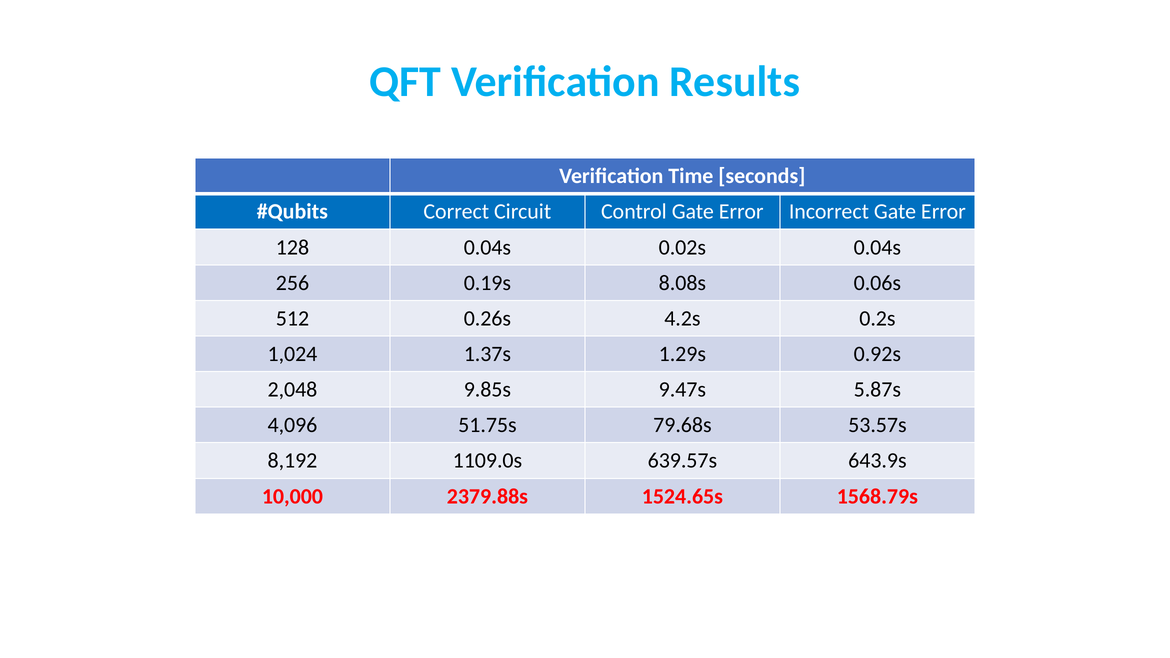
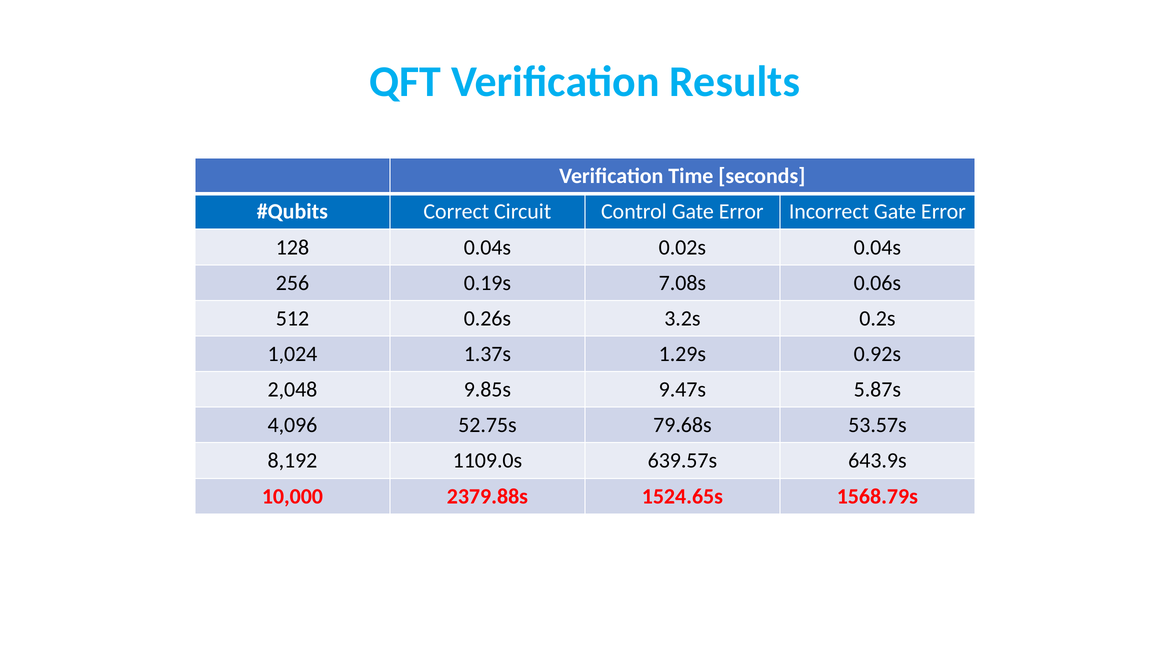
8.08s: 8.08s -> 7.08s
4.2s: 4.2s -> 3.2s
51.75s: 51.75s -> 52.75s
